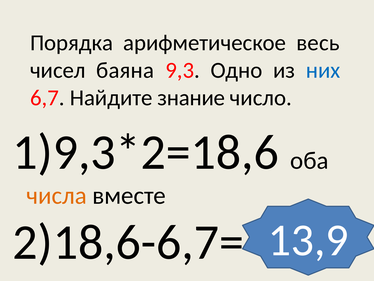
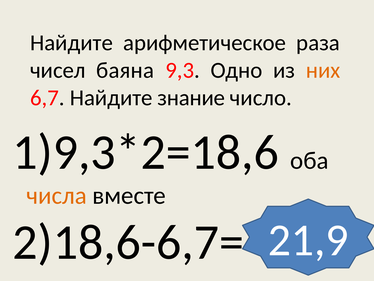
Порядка at (72, 43): Порядка -> Найдите
весь: весь -> раза
них colour: blue -> orange
13,9: 13,9 -> 21,9
